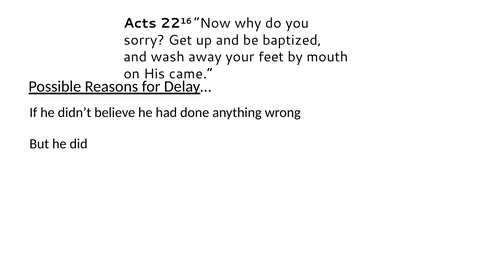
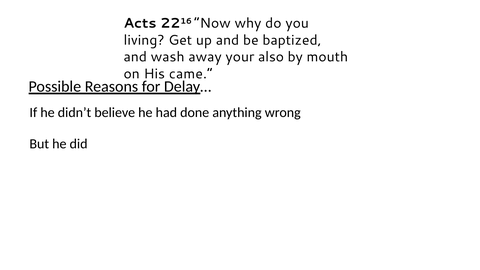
sorry: sorry -> living
feet: feet -> also
